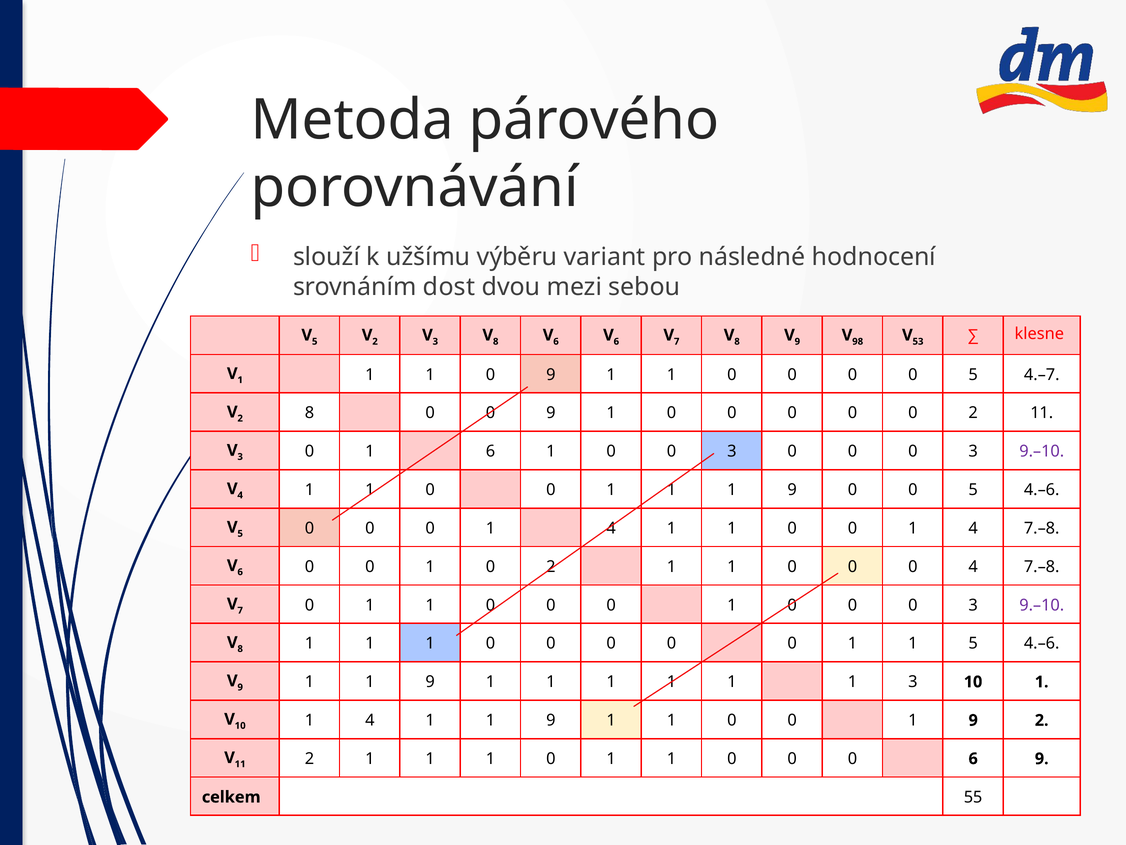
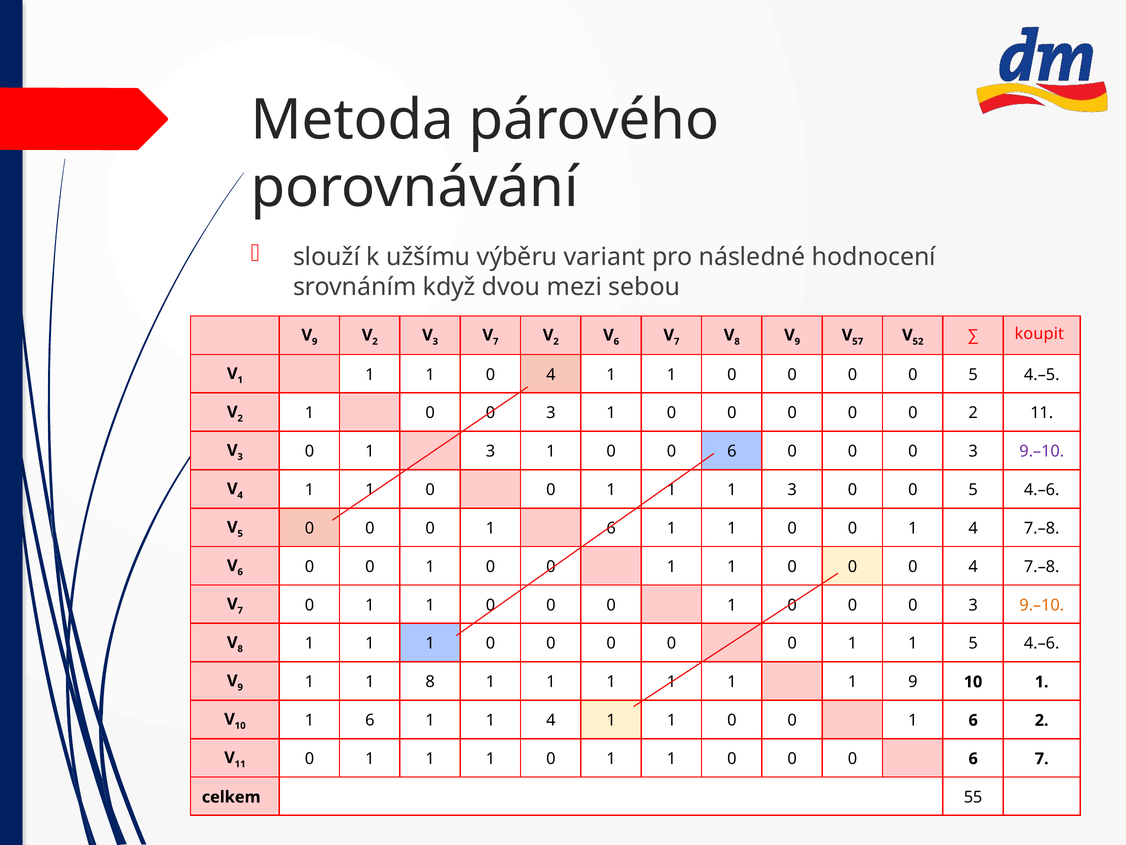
dost: dost -> když
klesne: klesne -> koupit
5 at (315, 341): 5 -> 9
8 at (496, 341): 8 -> 7
6 at (556, 341): 6 -> 2
98: 98 -> 57
53: 53 -> 52
1 0 9: 9 -> 4
4.–7: 4.–7 -> 4.–5
2 8: 8 -> 1
9 at (551, 413): 9 -> 3
0 1 6: 6 -> 3
1 0 0 3: 3 -> 6
1 1 1 9: 9 -> 3
4 at (611, 528): 4 -> 6
2 at (551, 566): 2 -> 0
9.–10 at (1042, 605) colour: purple -> orange
9 at (430, 682): 9 -> 8
1 3: 3 -> 9
10 1 4: 4 -> 6
9 at (551, 720): 9 -> 4
9 at (973, 720): 9 -> 6
11 2: 2 -> 0
6 9: 9 -> 7
